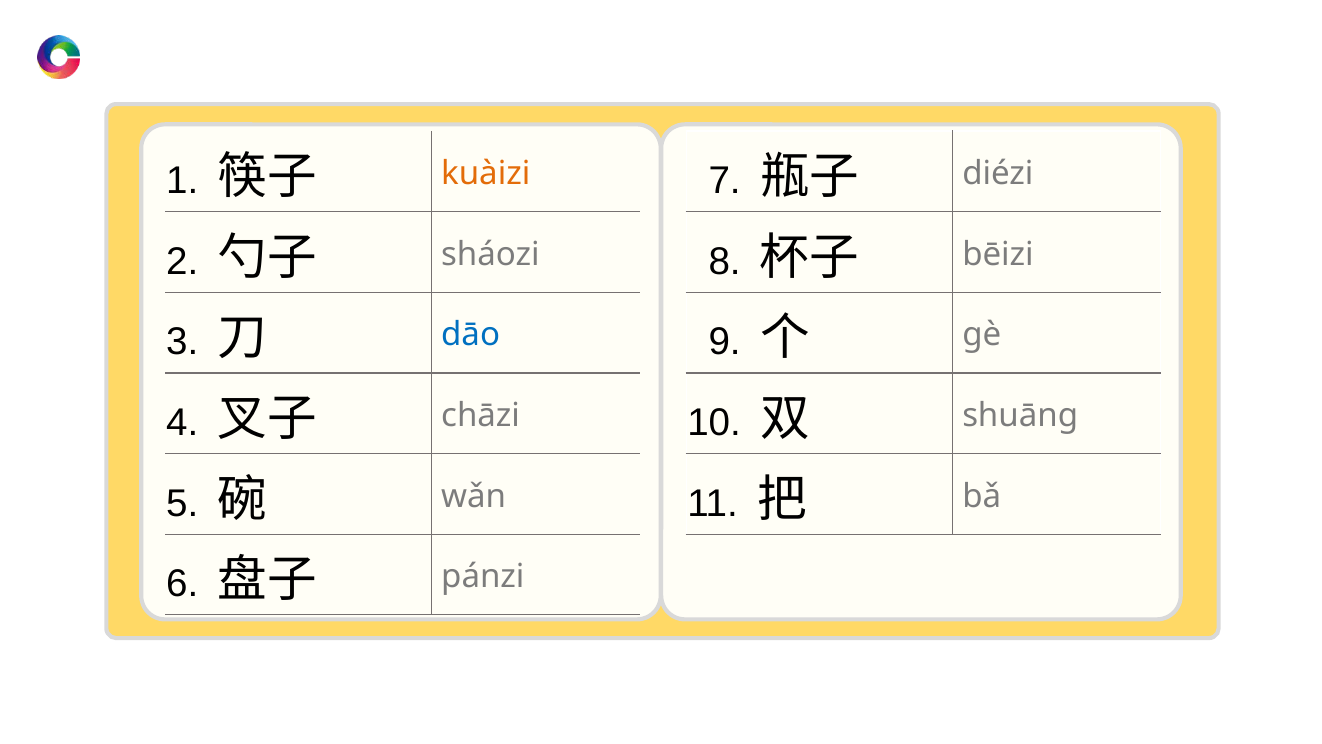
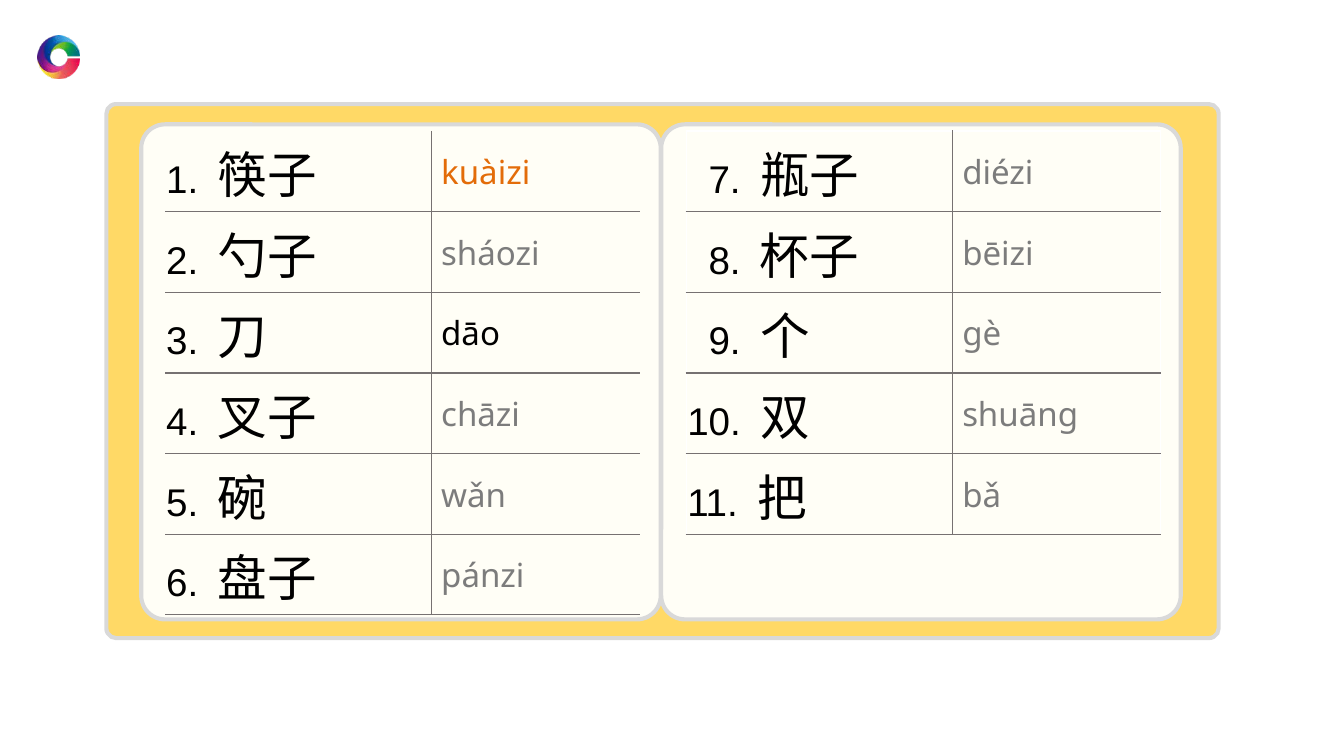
dāo colour: blue -> black
